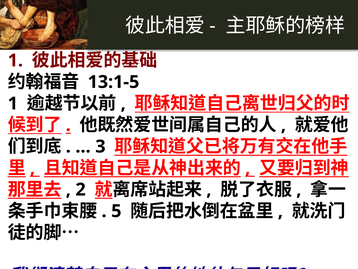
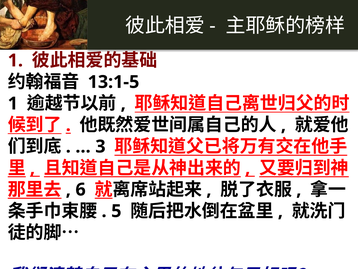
2: 2 -> 6
